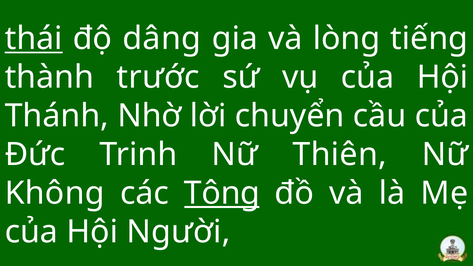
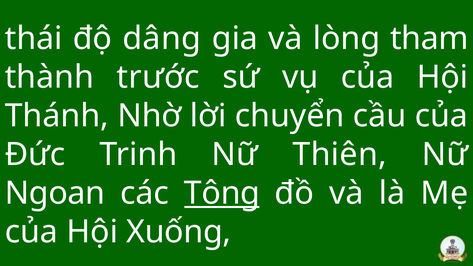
thái underline: present -> none
tiếng: tiếng -> tham
Không: Không -> Ngoan
Người: Người -> Xuống
